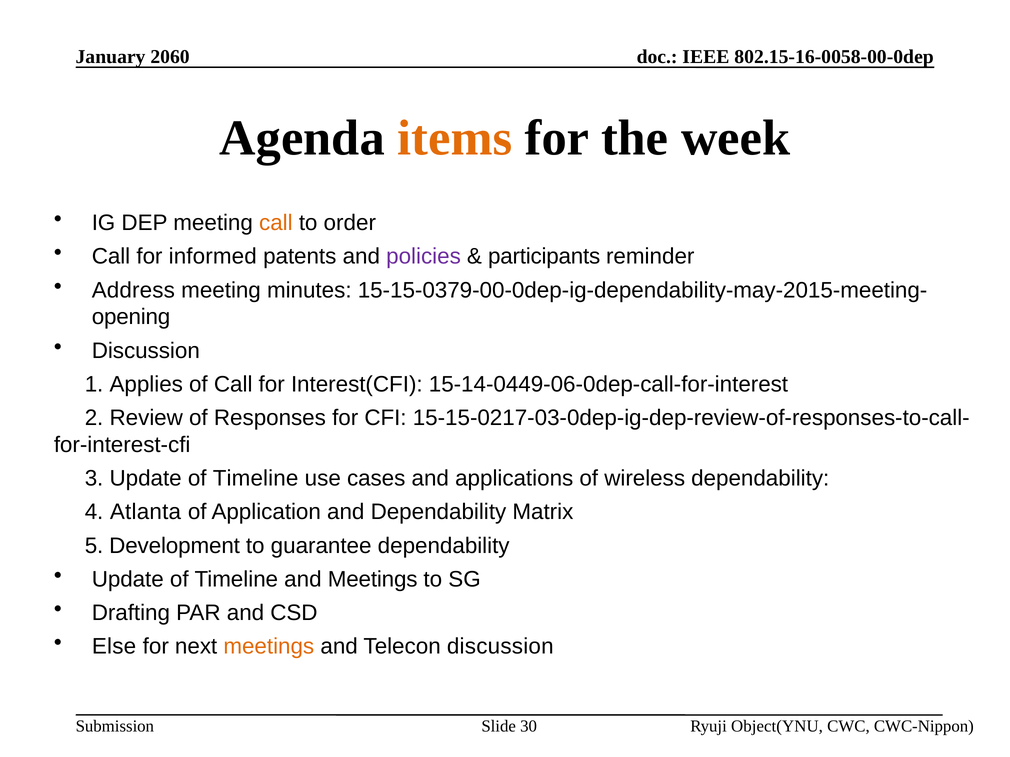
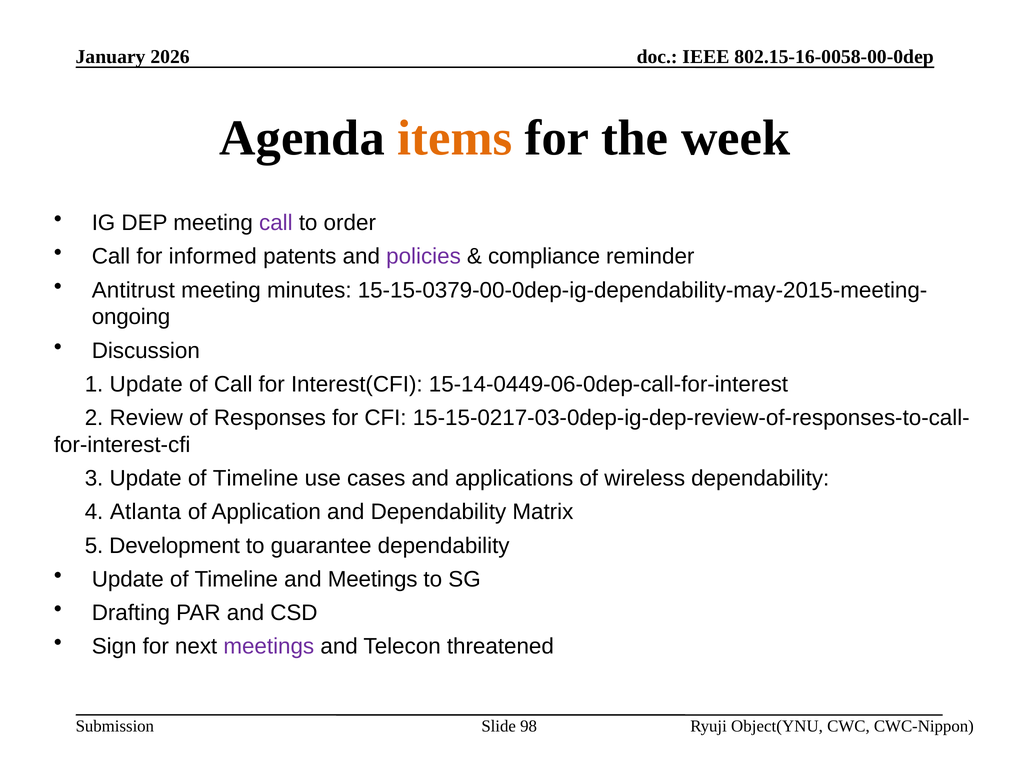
2060: 2060 -> 2026
call at (276, 223) colour: orange -> purple
participants: participants -> compliance
Address: Address -> Antitrust
opening: opening -> ongoing
1 Applies: Applies -> Update
Else: Else -> Sign
meetings at (269, 647) colour: orange -> purple
Telecon discussion: discussion -> threatened
30: 30 -> 98
